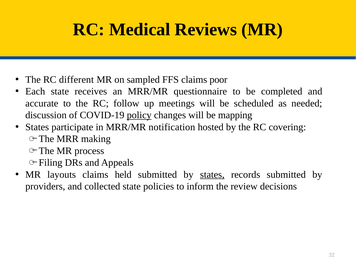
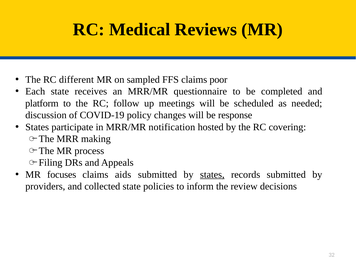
accurate: accurate -> platform
policy underline: present -> none
mapping: mapping -> response
layouts: layouts -> focuses
held: held -> aids
